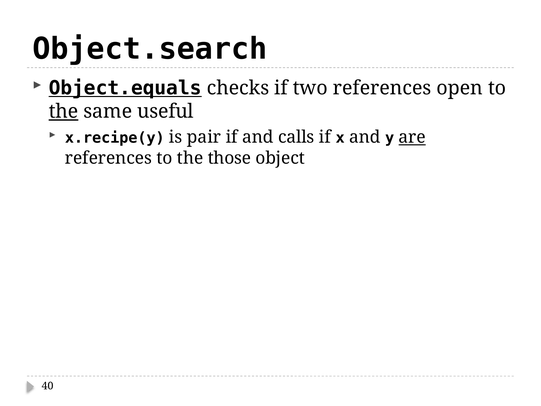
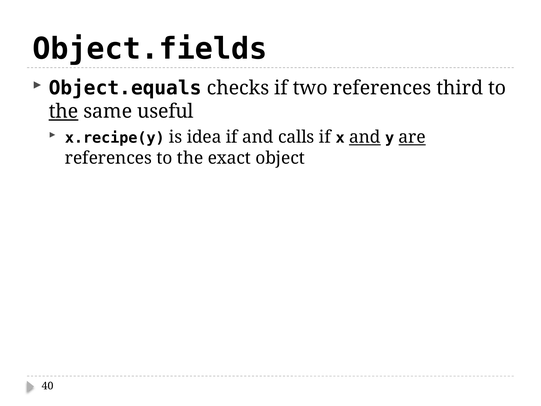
Object.search: Object.search -> Object.fields
Object.equals underline: present -> none
open: open -> third
pair: pair -> idea
and at (365, 137) underline: none -> present
those: those -> exact
